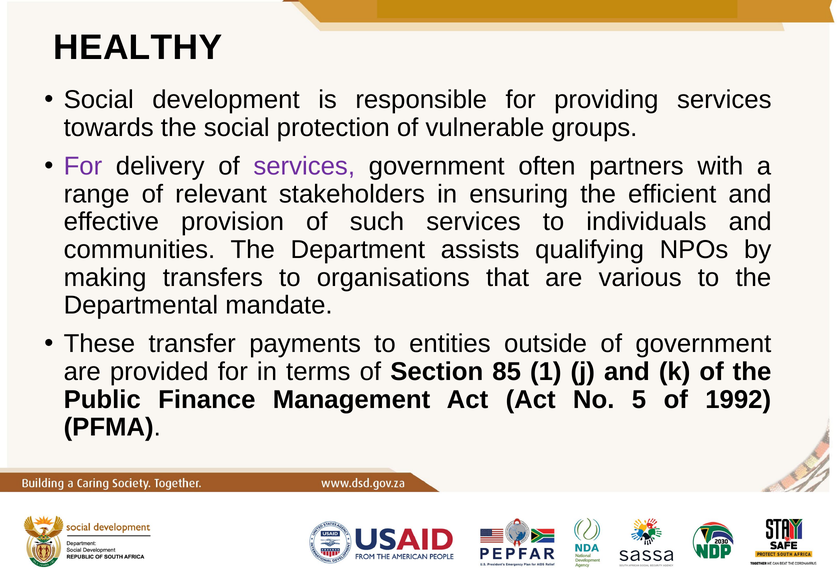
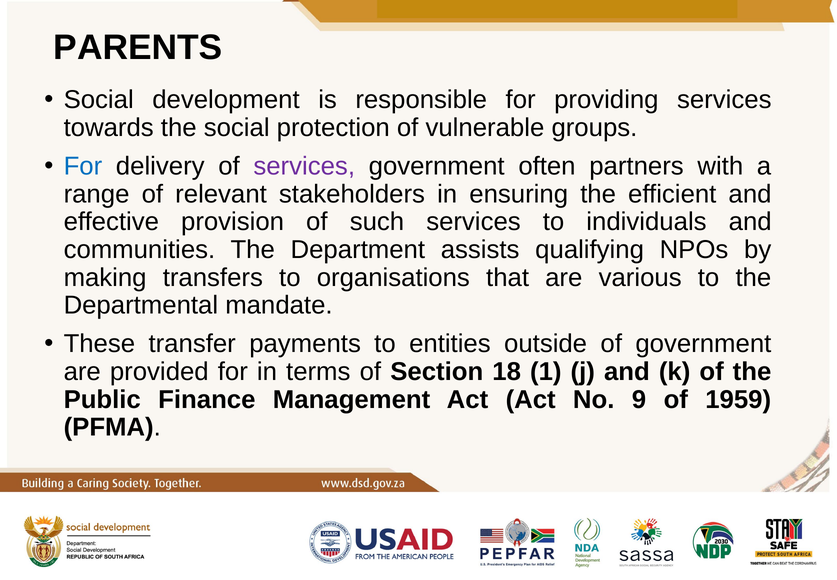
HEALTHY: HEALTHY -> PARENTS
For at (83, 166) colour: purple -> blue
85: 85 -> 18
5: 5 -> 9
1992: 1992 -> 1959
